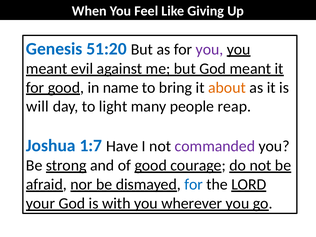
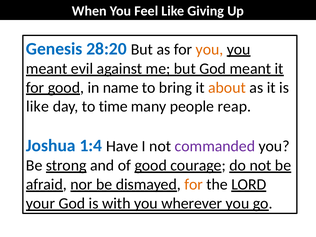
51:20: 51:20 -> 28:20
you at (209, 49) colour: purple -> orange
will at (38, 107): will -> like
light: light -> time
1:7: 1:7 -> 1:4
for at (194, 184) colour: blue -> orange
